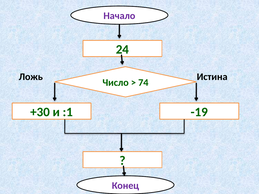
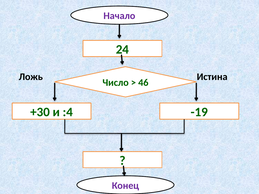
74: 74 -> 46
:1: :1 -> :4
